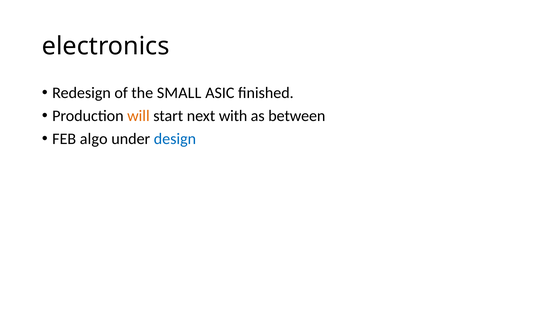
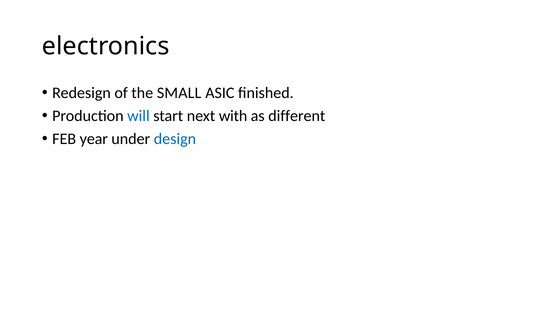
will colour: orange -> blue
between: between -> different
algo: algo -> year
